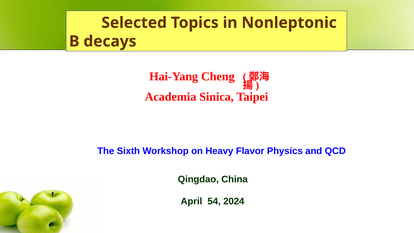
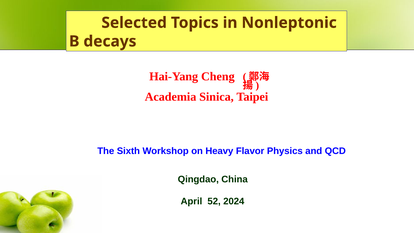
54: 54 -> 52
